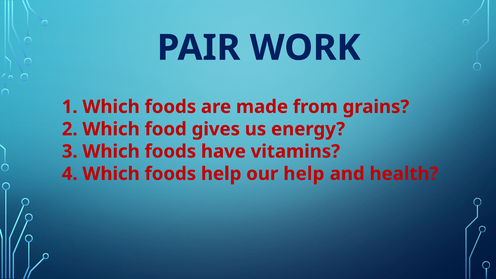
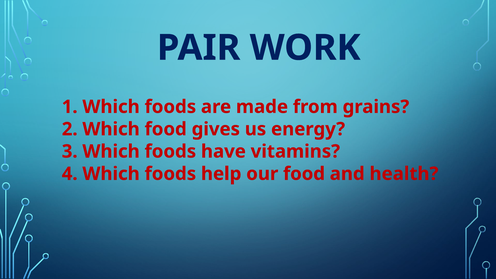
our help: help -> food
